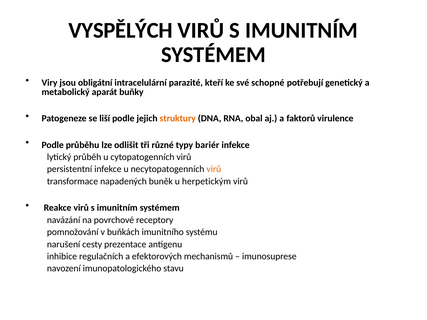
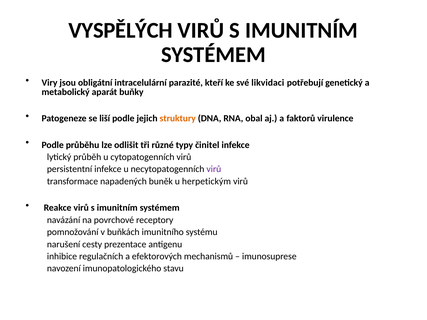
schopné: schopné -> likvidaci
bariér: bariér -> činitel
virů at (214, 169) colour: orange -> purple
